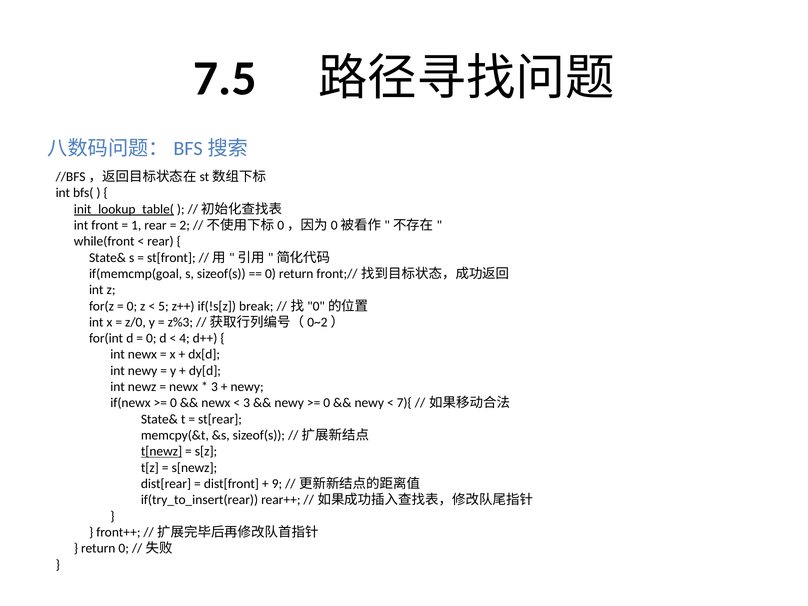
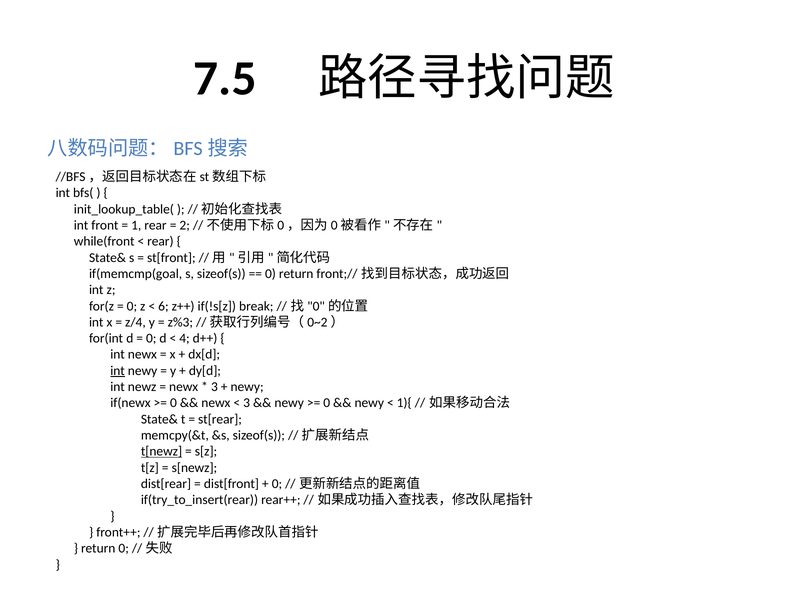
init_lookup_table( underline: present -> none
5: 5 -> 6
z/0: z/0 -> z/4
int at (118, 371) underline: none -> present
7){: 7){ -> 1){
9 at (277, 484): 9 -> 0
